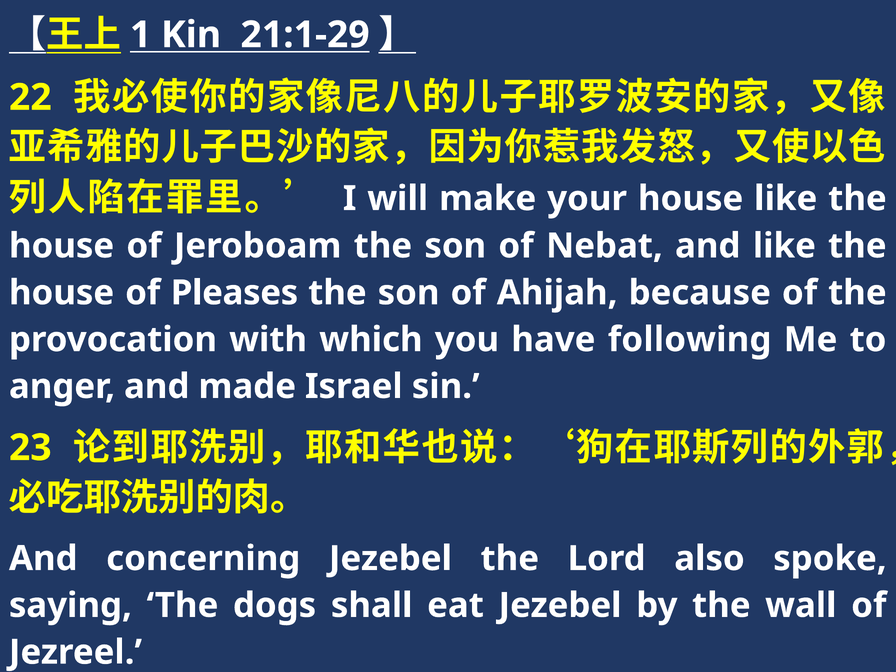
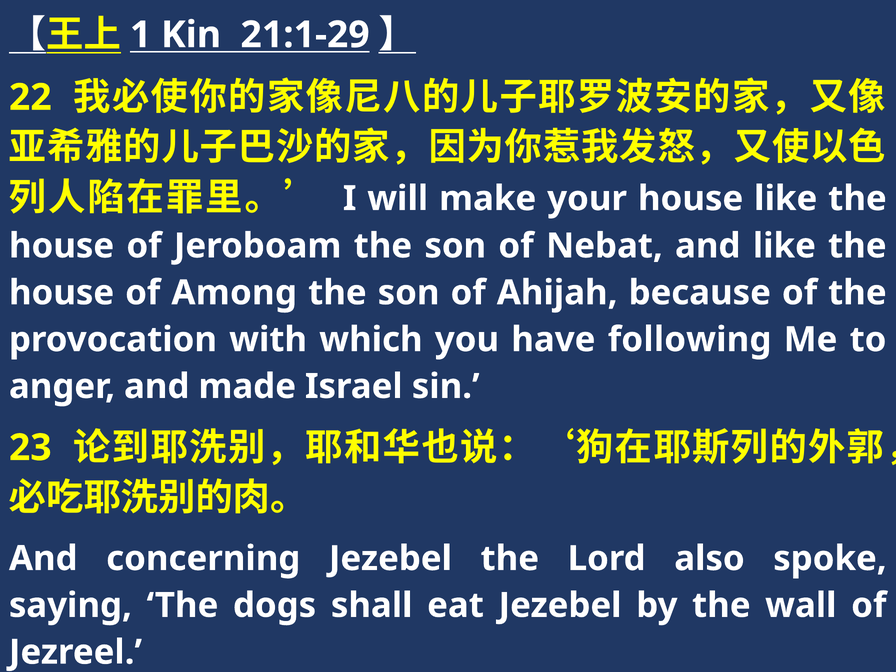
Pleases: Pleases -> Among
